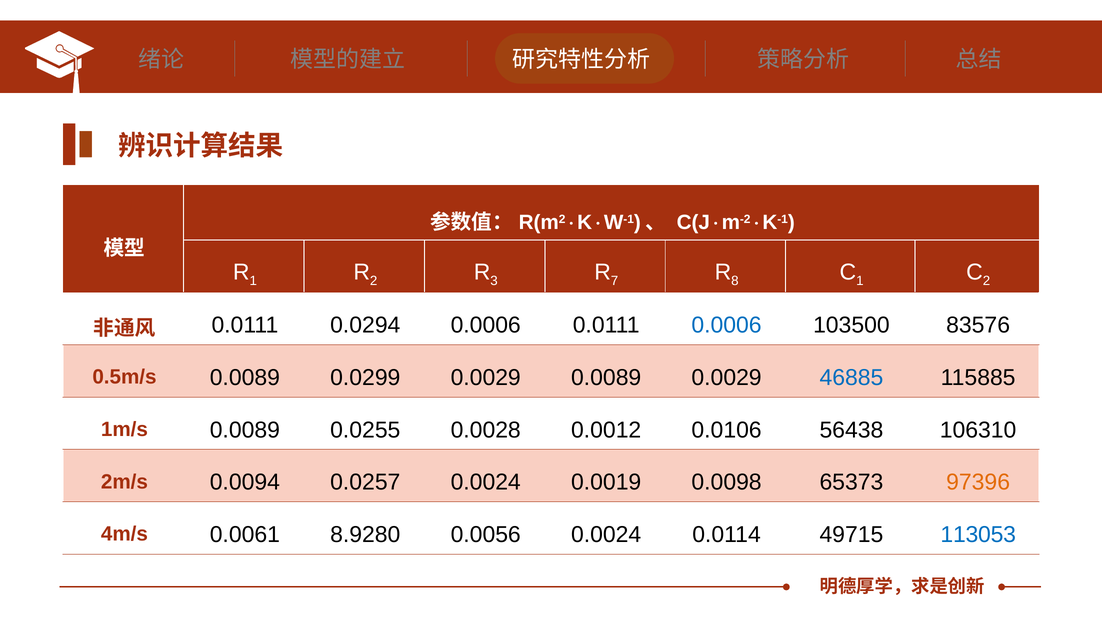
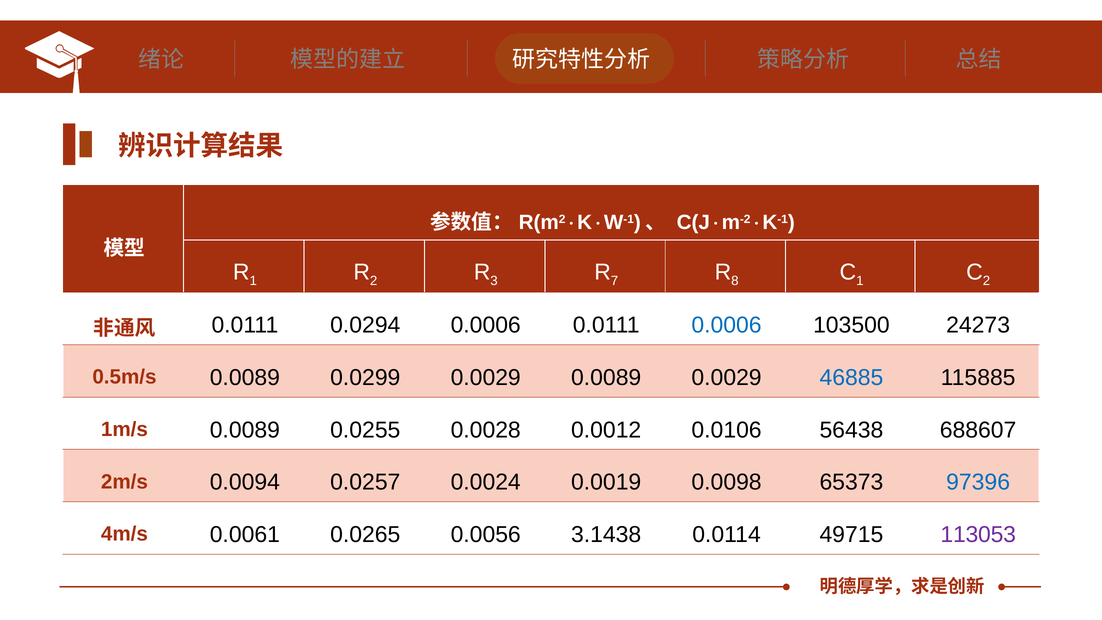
83576: 83576 -> 24273
106310: 106310 -> 688607
97396 colour: orange -> blue
8.9280: 8.9280 -> 0.0265
0.0056 0.0024: 0.0024 -> 3.1438
113053 colour: blue -> purple
